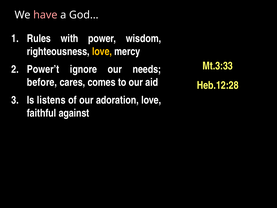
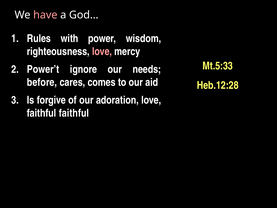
love at (102, 52) colour: yellow -> pink
Mt.3:33: Mt.3:33 -> Mt.5:33
listens: listens -> forgive
faithful against: against -> faithful
